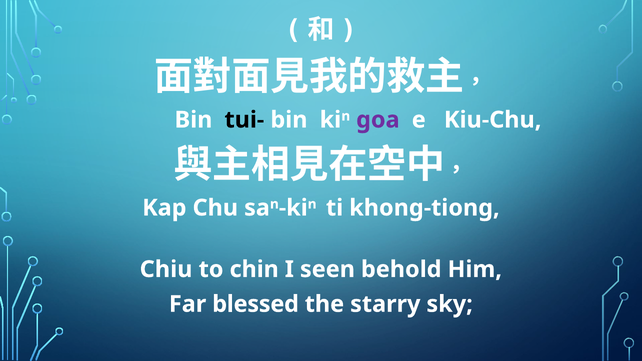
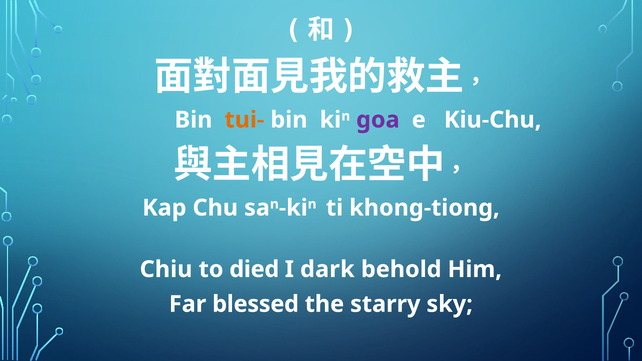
tui- colour: black -> orange
chin: chin -> died
seen: seen -> dark
